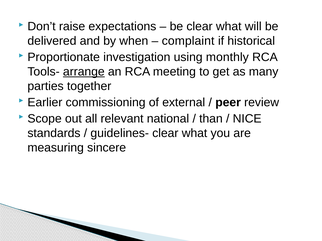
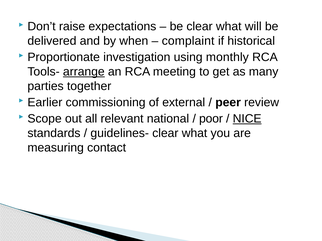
than: than -> poor
NICE underline: none -> present
sincere: sincere -> contact
